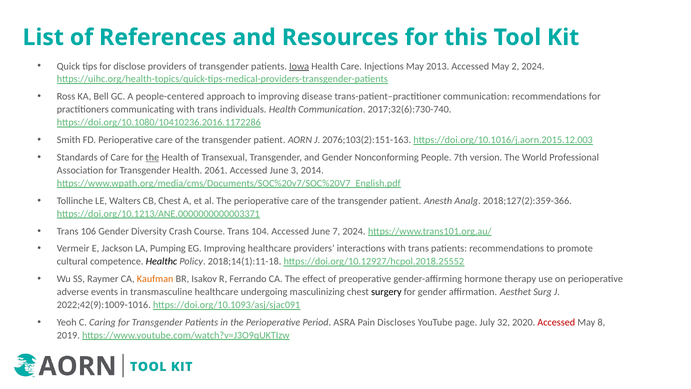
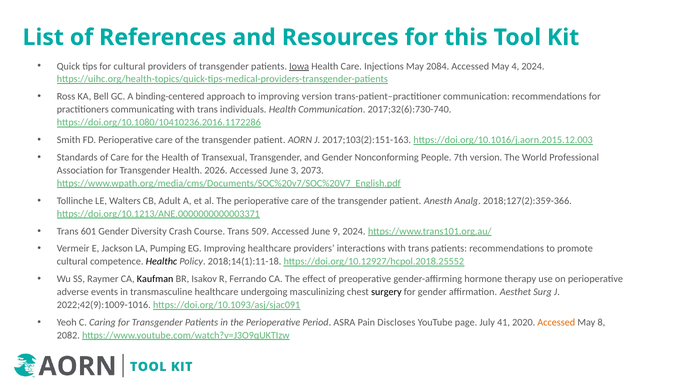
for disclose: disclose -> cultural
2013: 2013 -> 2084
2: 2 -> 4
people-centered: people-centered -> binding-centered
improving disease: disease -> version
2076;103(2):151-163: 2076;103(2):151-163 -> 2017;103(2):151-163
the at (152, 157) underline: present -> none
2061: 2061 -> 2026
2014: 2014 -> 2073
CB Chest: Chest -> Adult
106: 106 -> 601
104: 104 -> 509
7: 7 -> 9
Kaufman colour: orange -> black
32: 32 -> 41
Accessed at (556, 322) colour: red -> orange
2019: 2019 -> 2082
